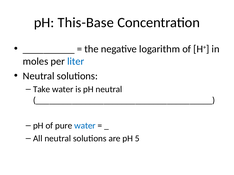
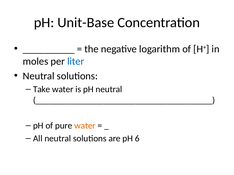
This-Base: This-Base -> Unit-Base
water at (85, 126) colour: blue -> orange
5: 5 -> 6
